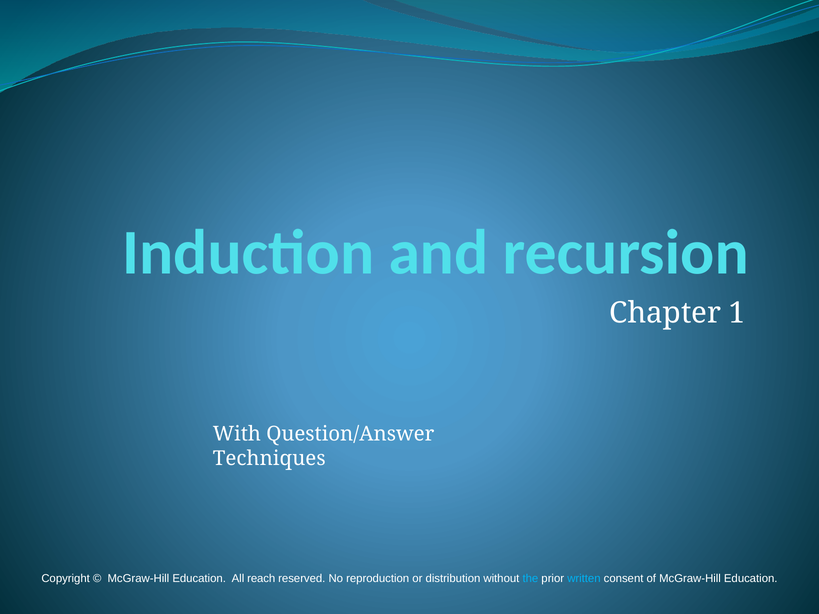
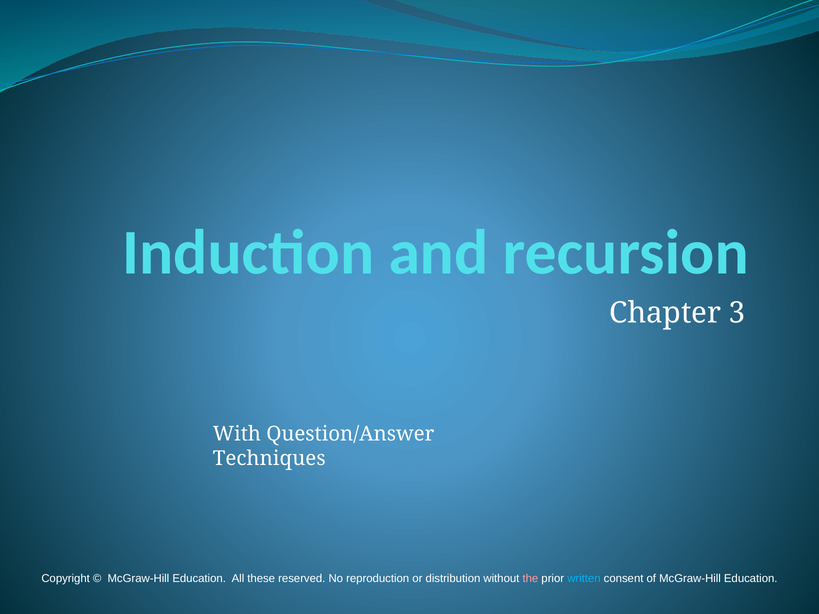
1: 1 -> 3
reach: reach -> these
the colour: light blue -> pink
